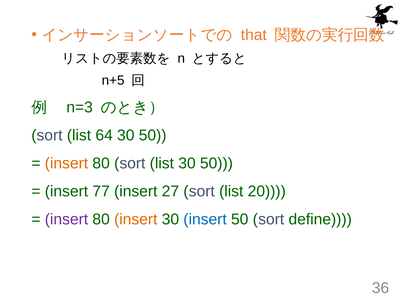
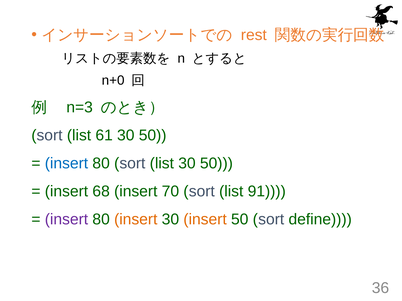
that: that -> rest
n+5: n+5 -> n+0
64: 64 -> 61
insert at (66, 164) colour: orange -> blue
77: 77 -> 68
27: 27 -> 70
20: 20 -> 91
insert at (205, 220) colour: blue -> orange
